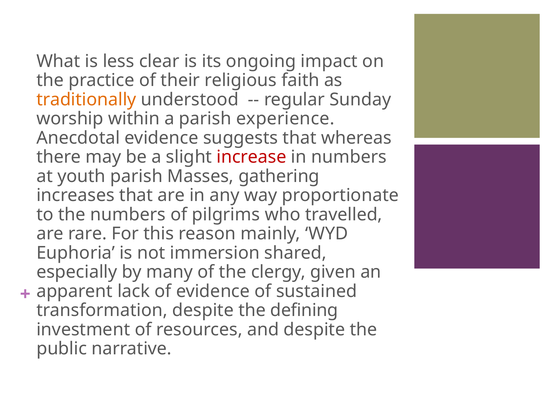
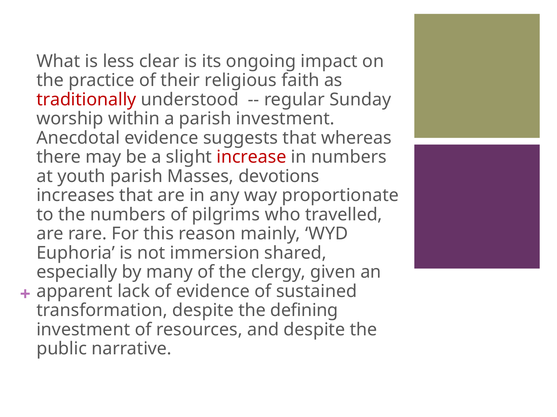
traditionally colour: orange -> red
parish experience: experience -> investment
gathering: gathering -> devotions
